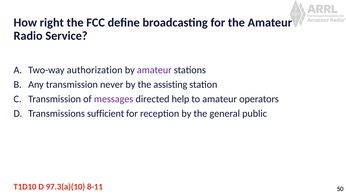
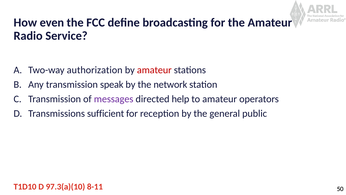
right: right -> even
amateur at (154, 70) colour: purple -> red
never: never -> speak
assisting: assisting -> network
